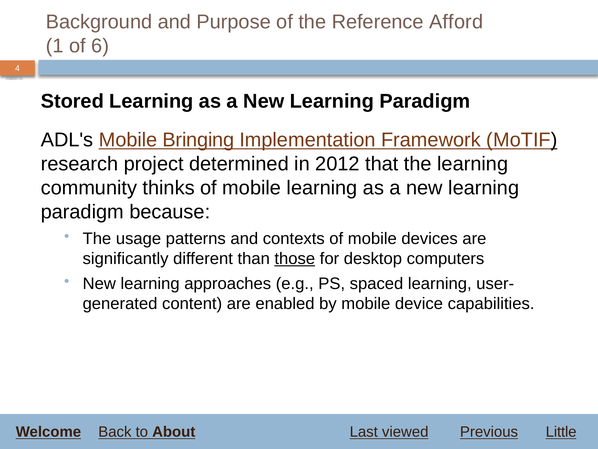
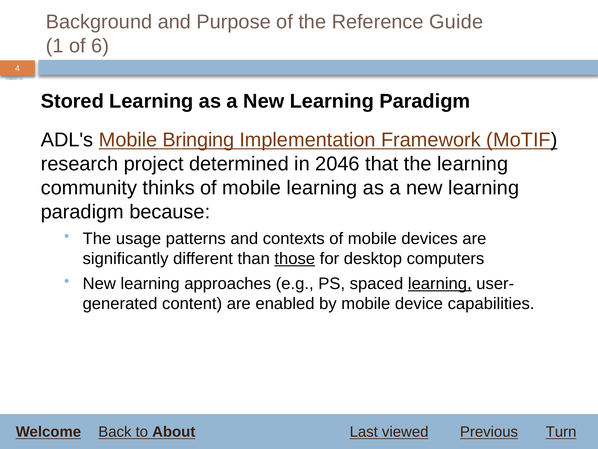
Afford: Afford -> Guide
2012: 2012 -> 2046
learning at (440, 283) underline: none -> present
Little: Little -> Turn
